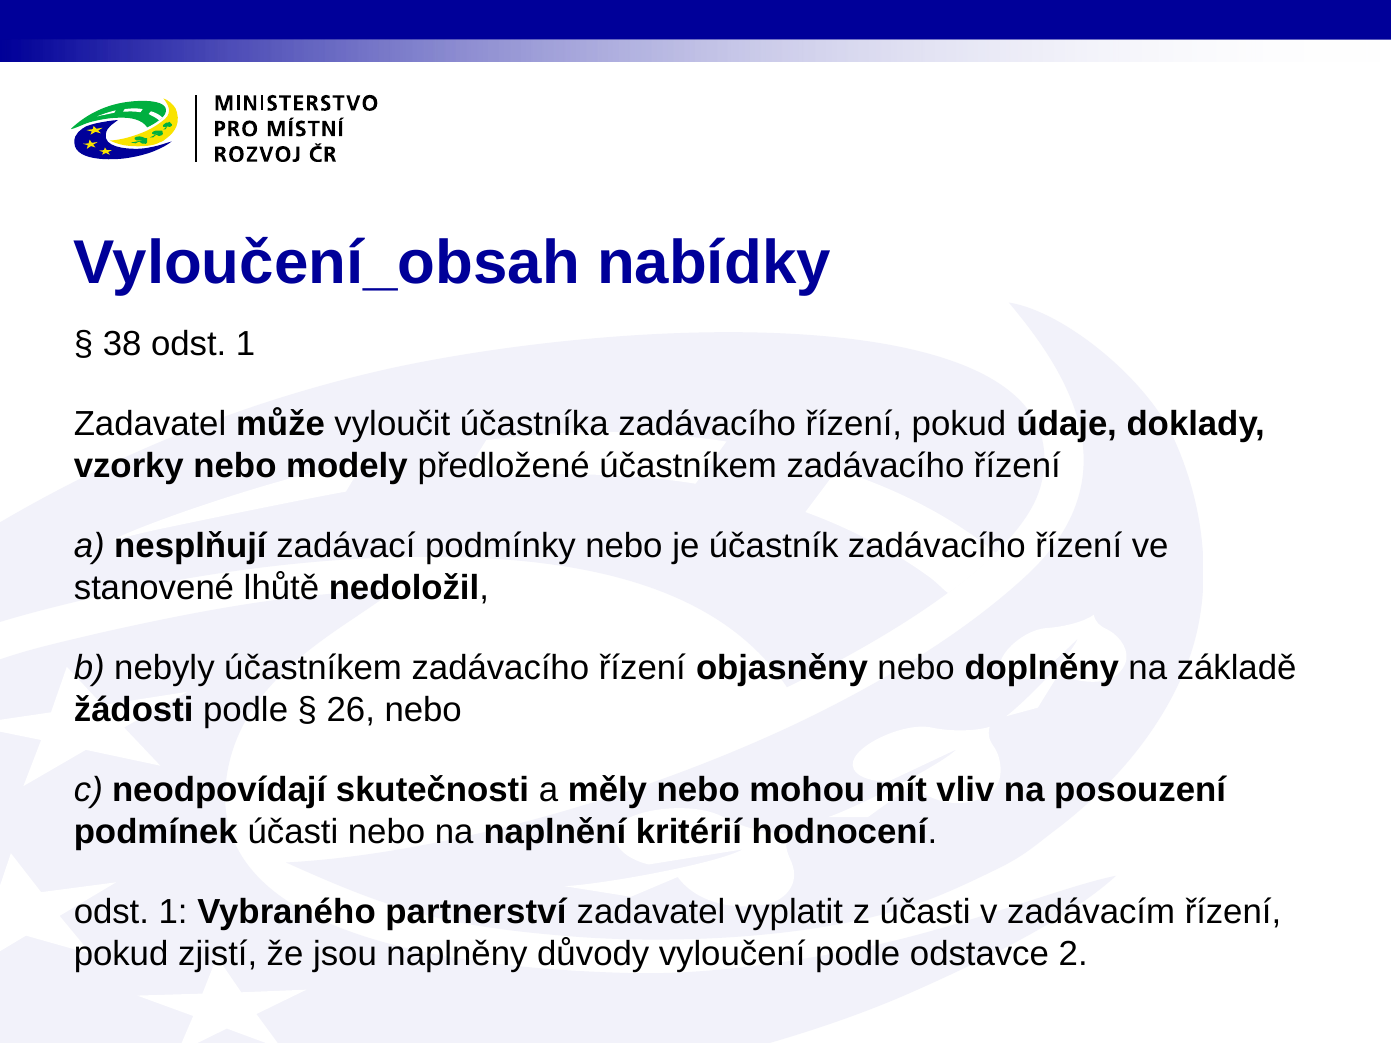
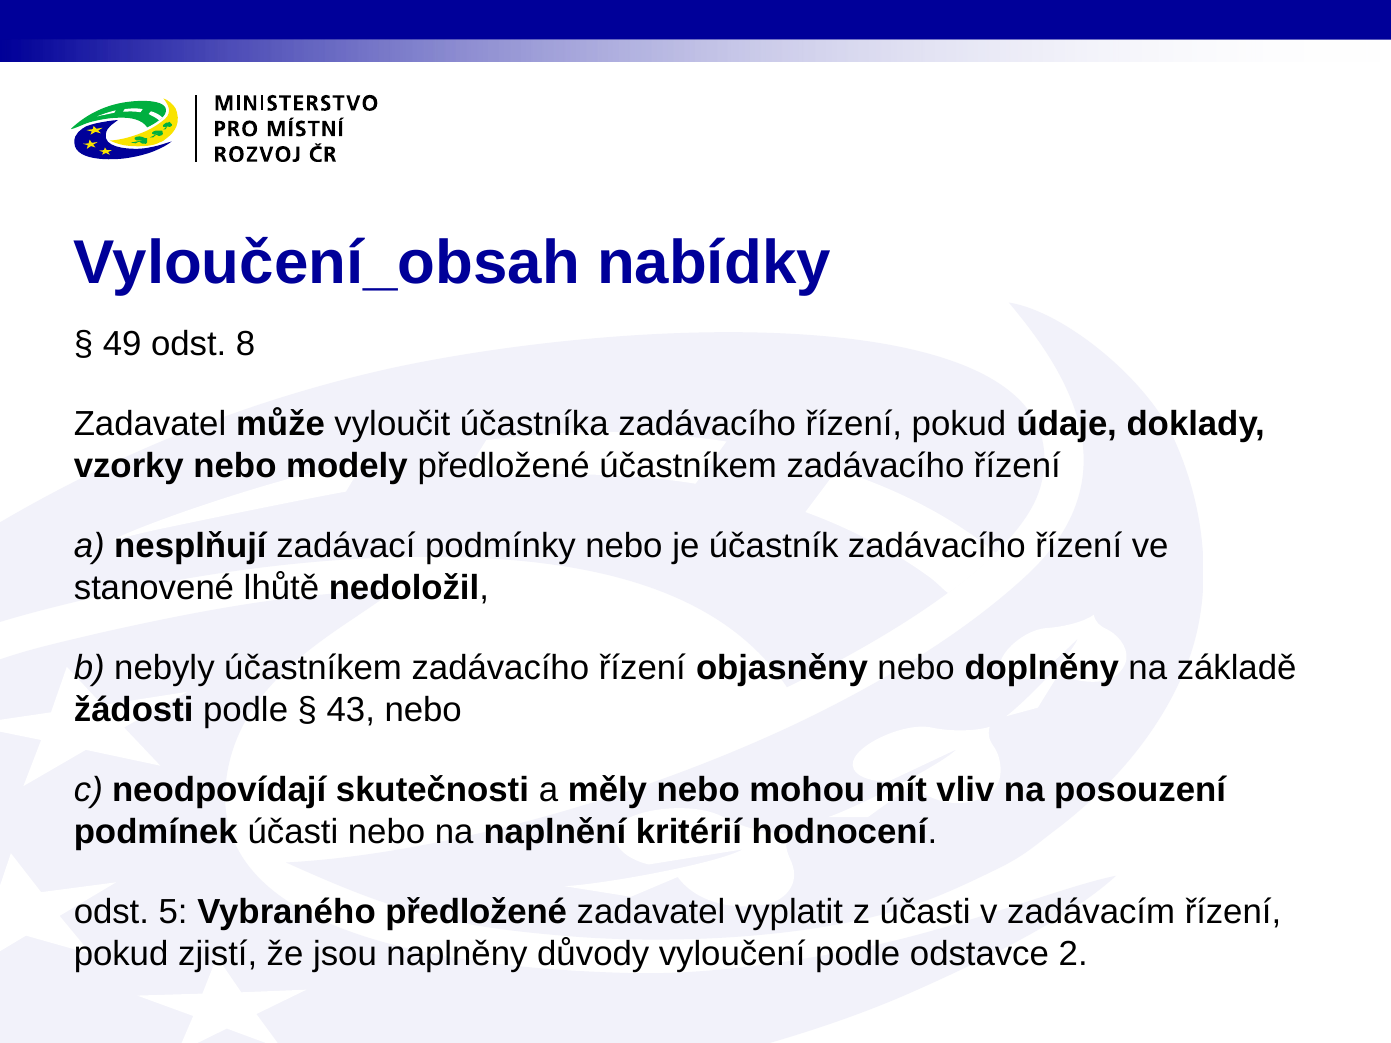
38: 38 -> 49
1 at (246, 344): 1 -> 8
26: 26 -> 43
1 at (173, 913): 1 -> 5
Vybraného partnerství: partnerství -> předložené
